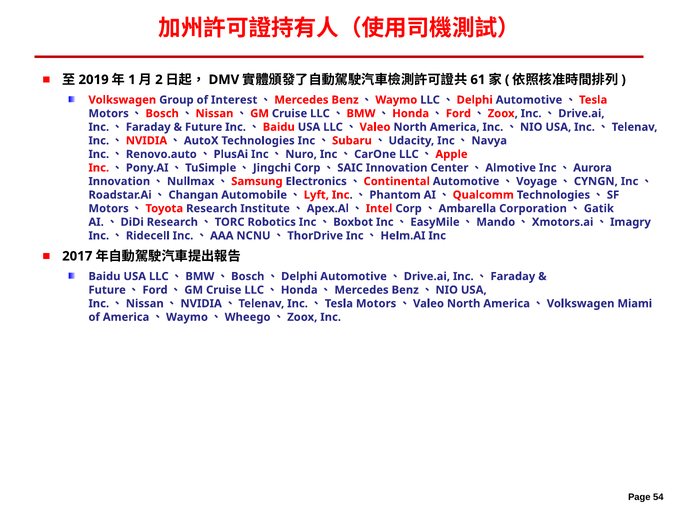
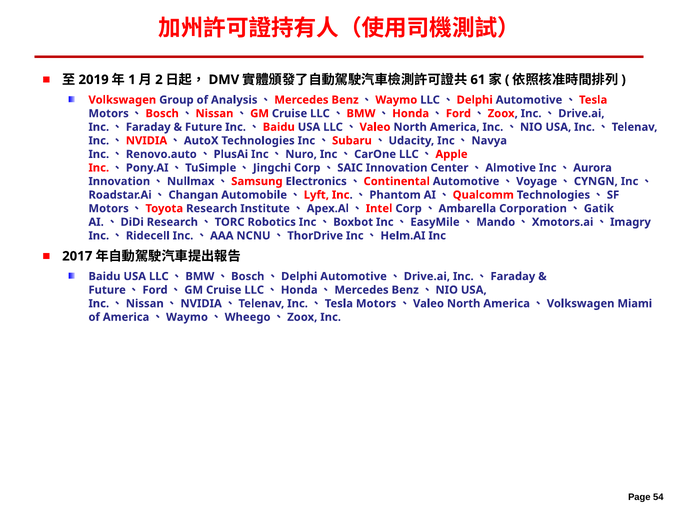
Interest: Interest -> Analysis
